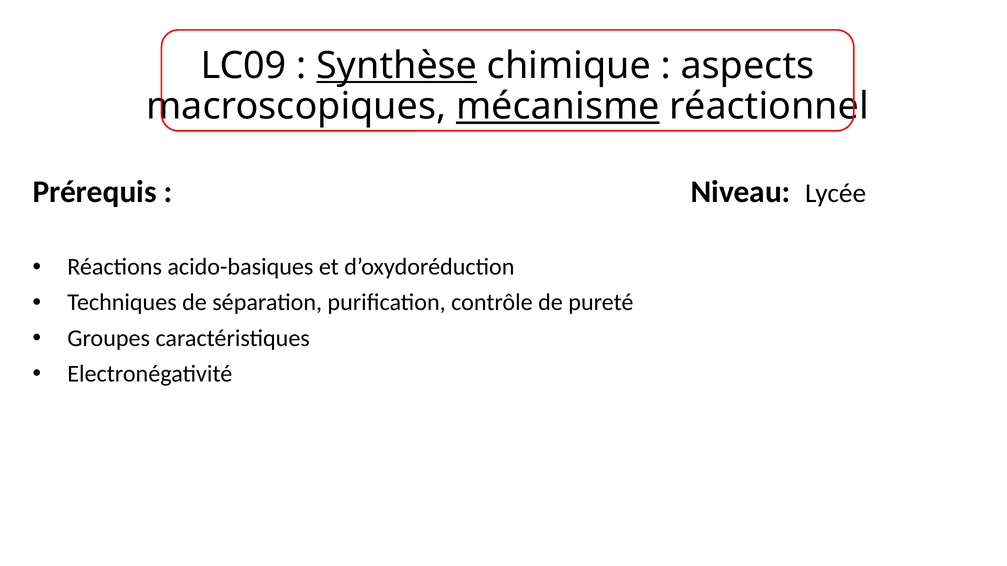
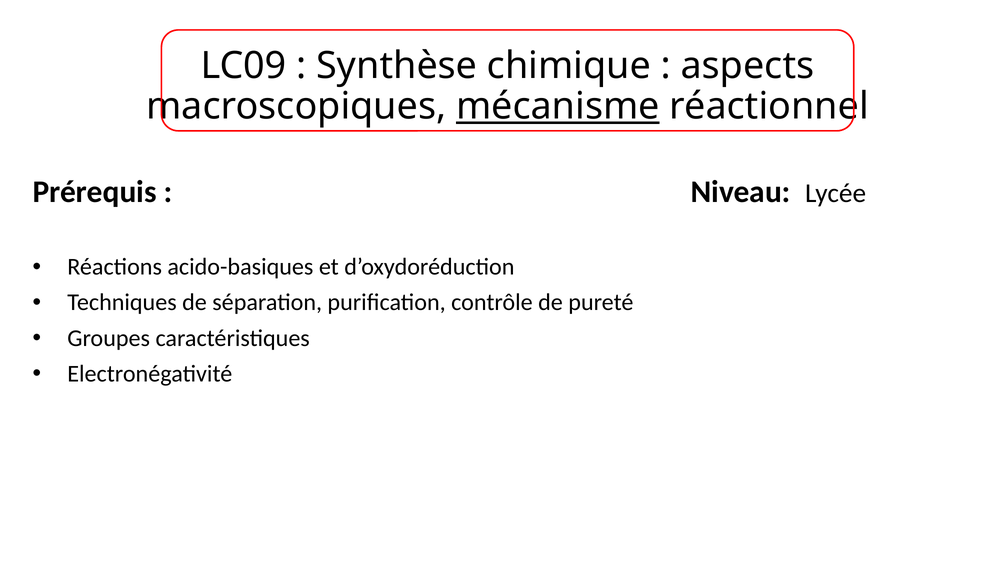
Synthèse underline: present -> none
